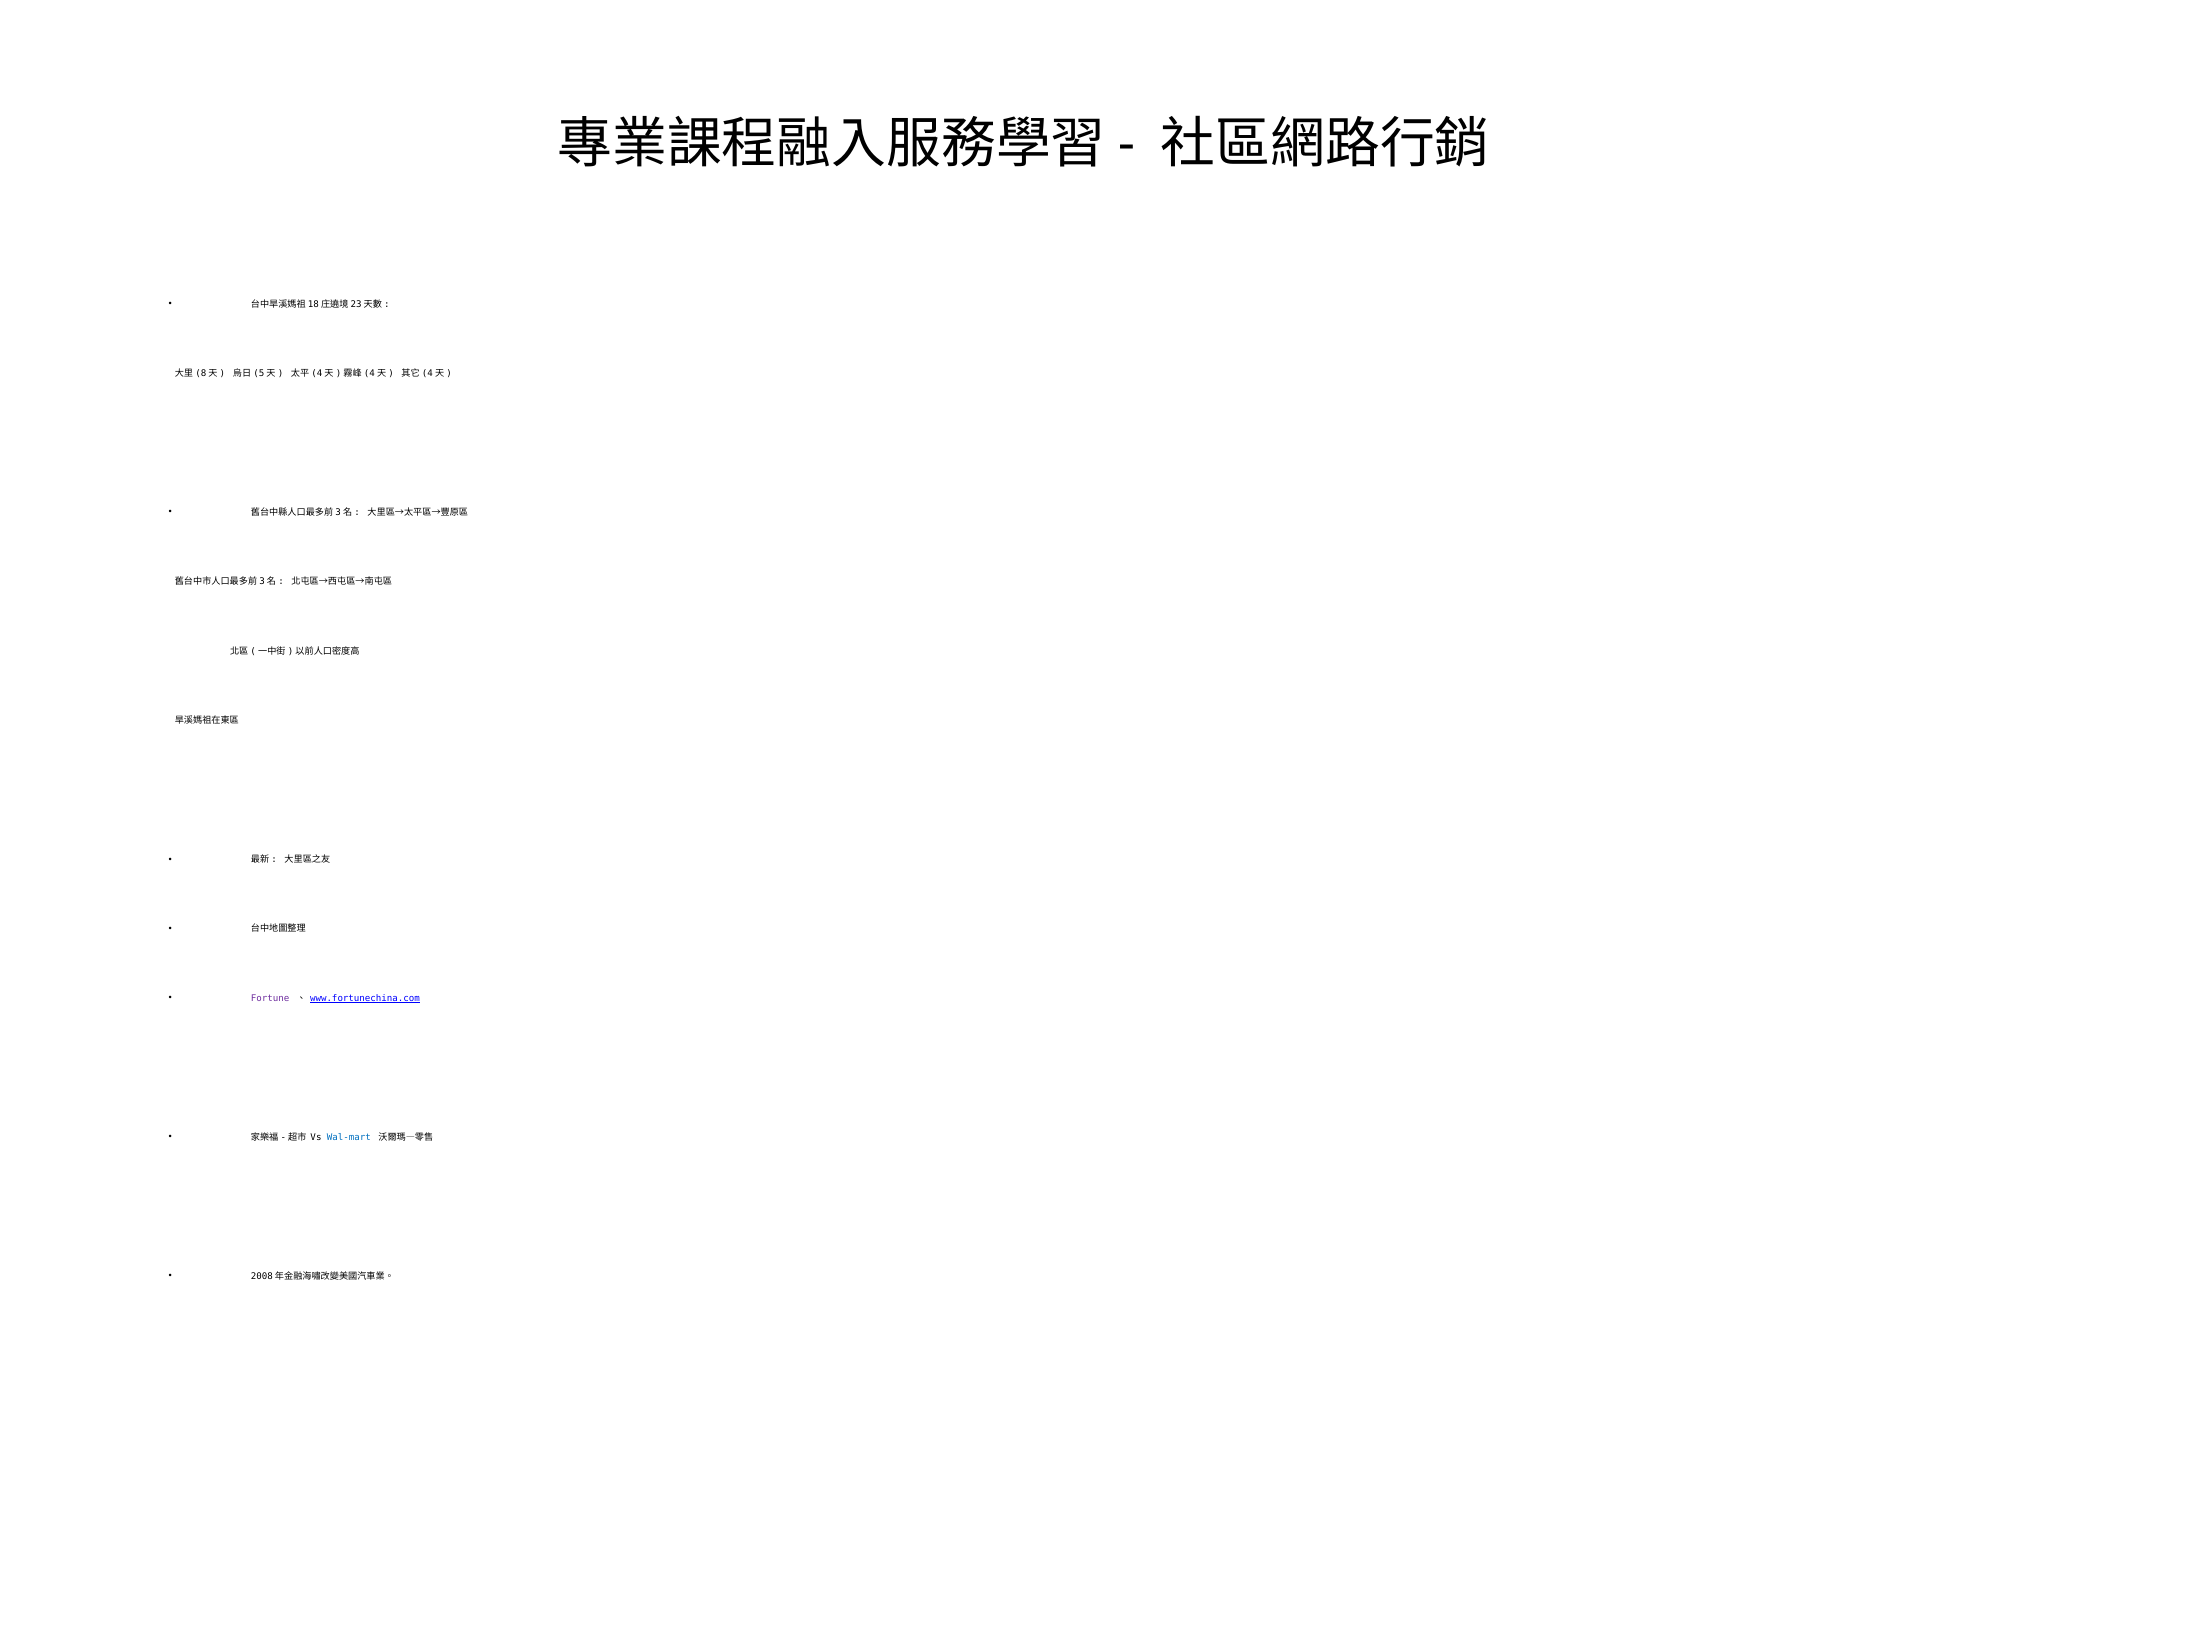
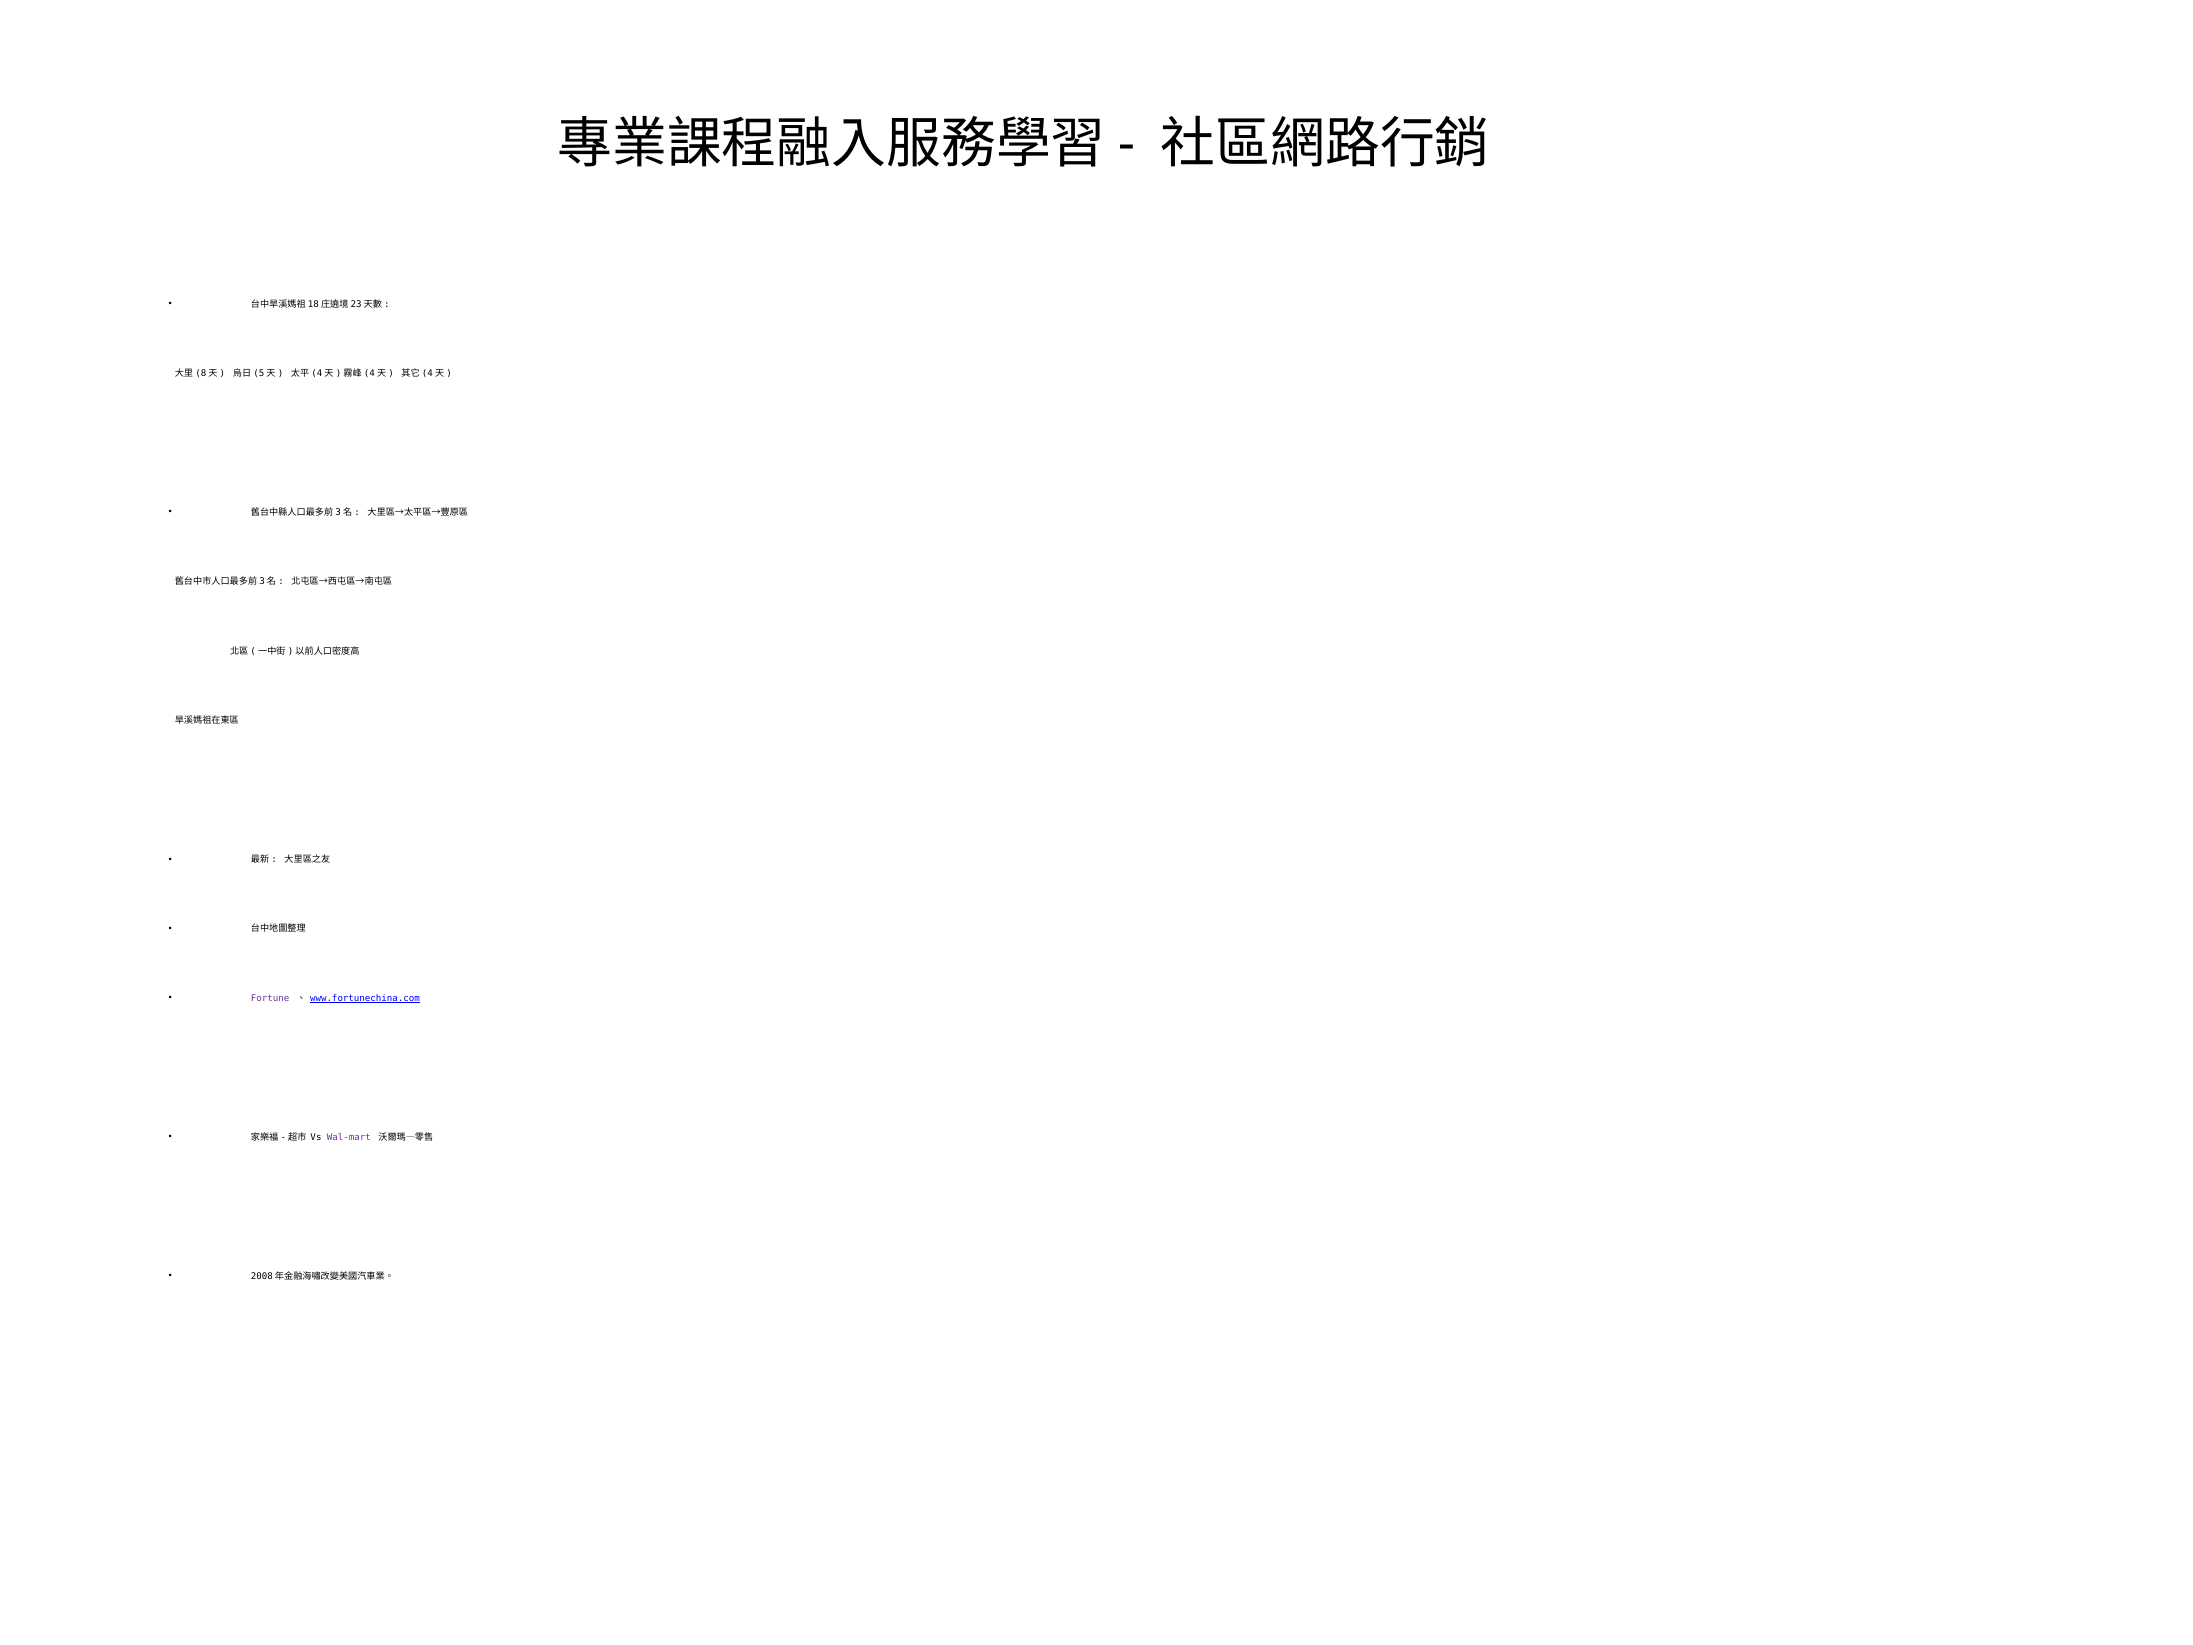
Wal-mart colour: blue -> purple
